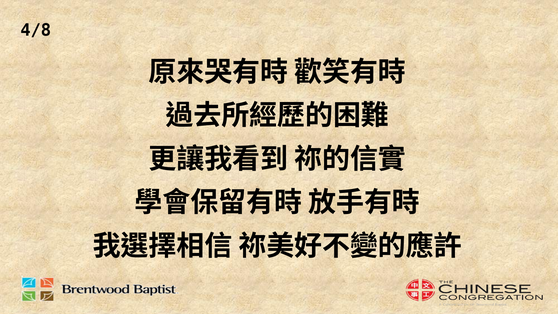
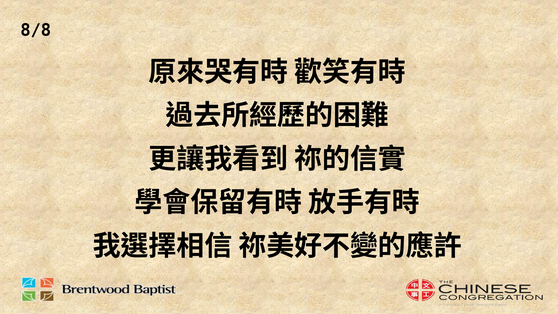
4/8: 4/8 -> 8/8
